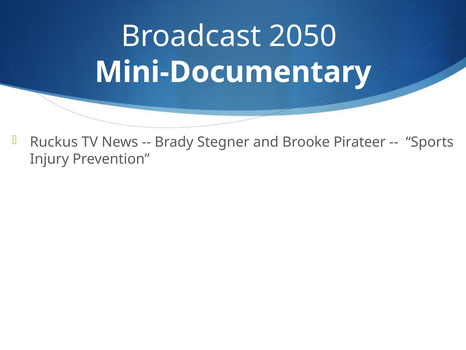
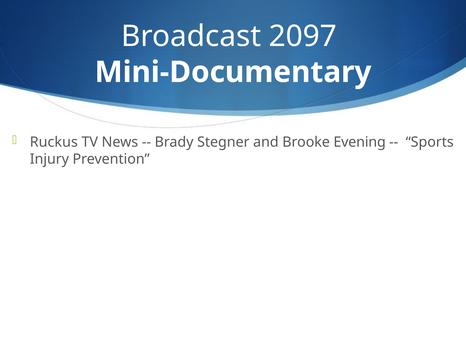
2050: 2050 -> 2097
Pirateer: Pirateer -> Evening
